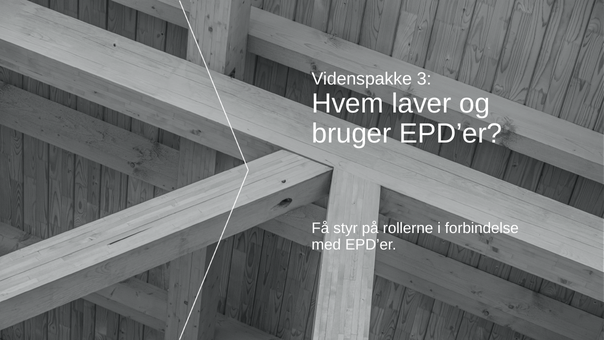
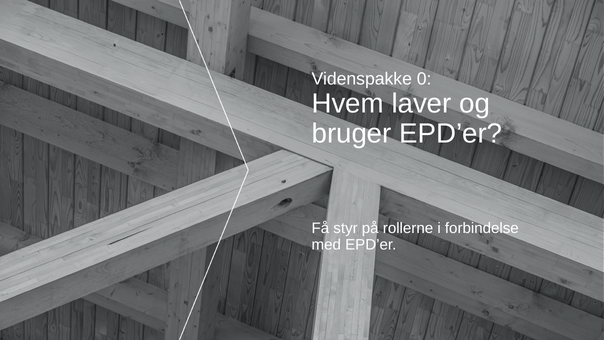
3: 3 -> 0
